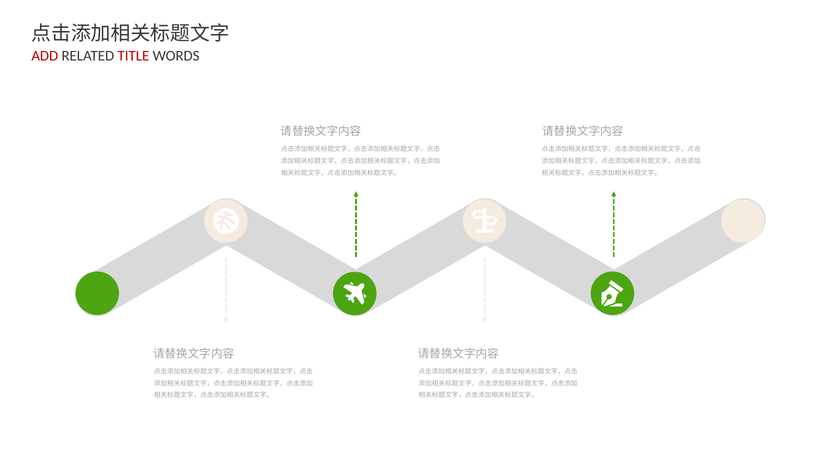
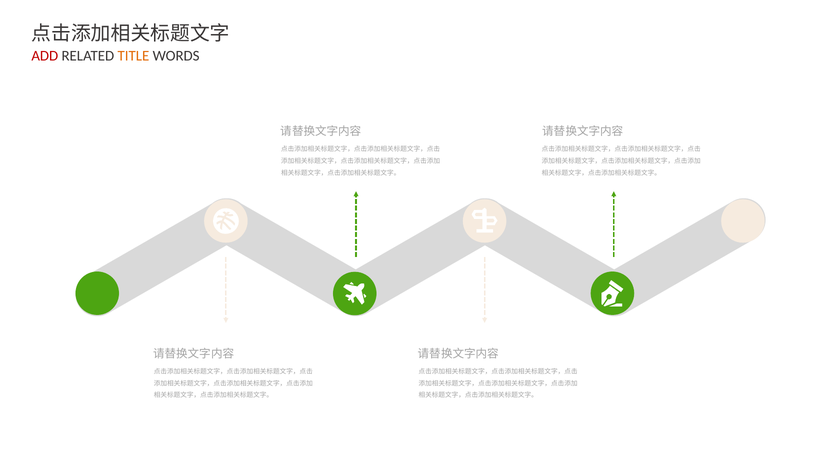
TITLE colour: red -> orange
